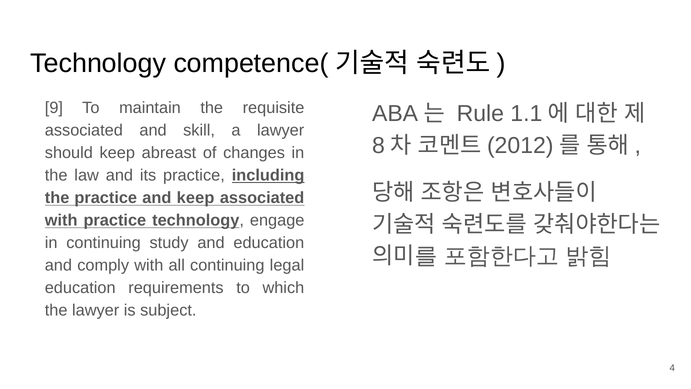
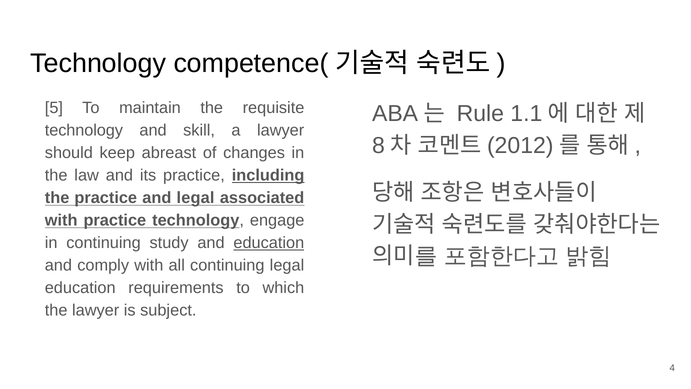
9: 9 -> 5
associated at (84, 130): associated -> technology
and keep: keep -> legal
education at (269, 243) underline: none -> present
